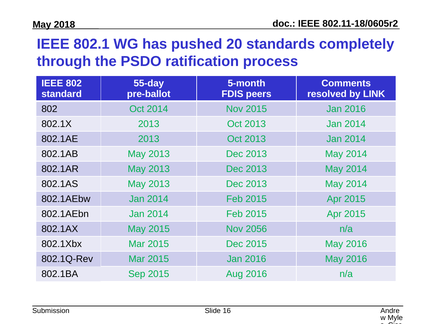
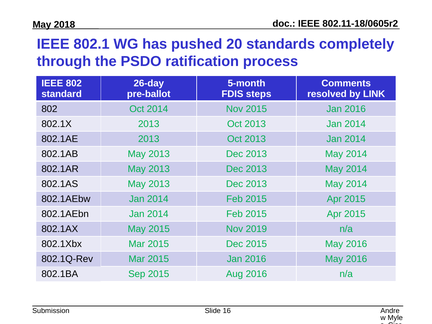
55-day: 55-day -> 26-day
peers: peers -> steps
2056: 2056 -> 2019
